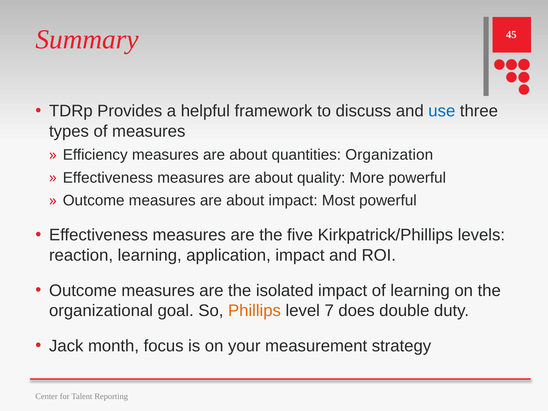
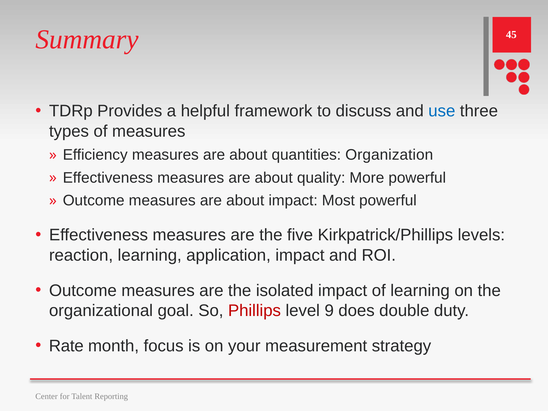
Phillips colour: orange -> red
7: 7 -> 9
Jack: Jack -> Rate
